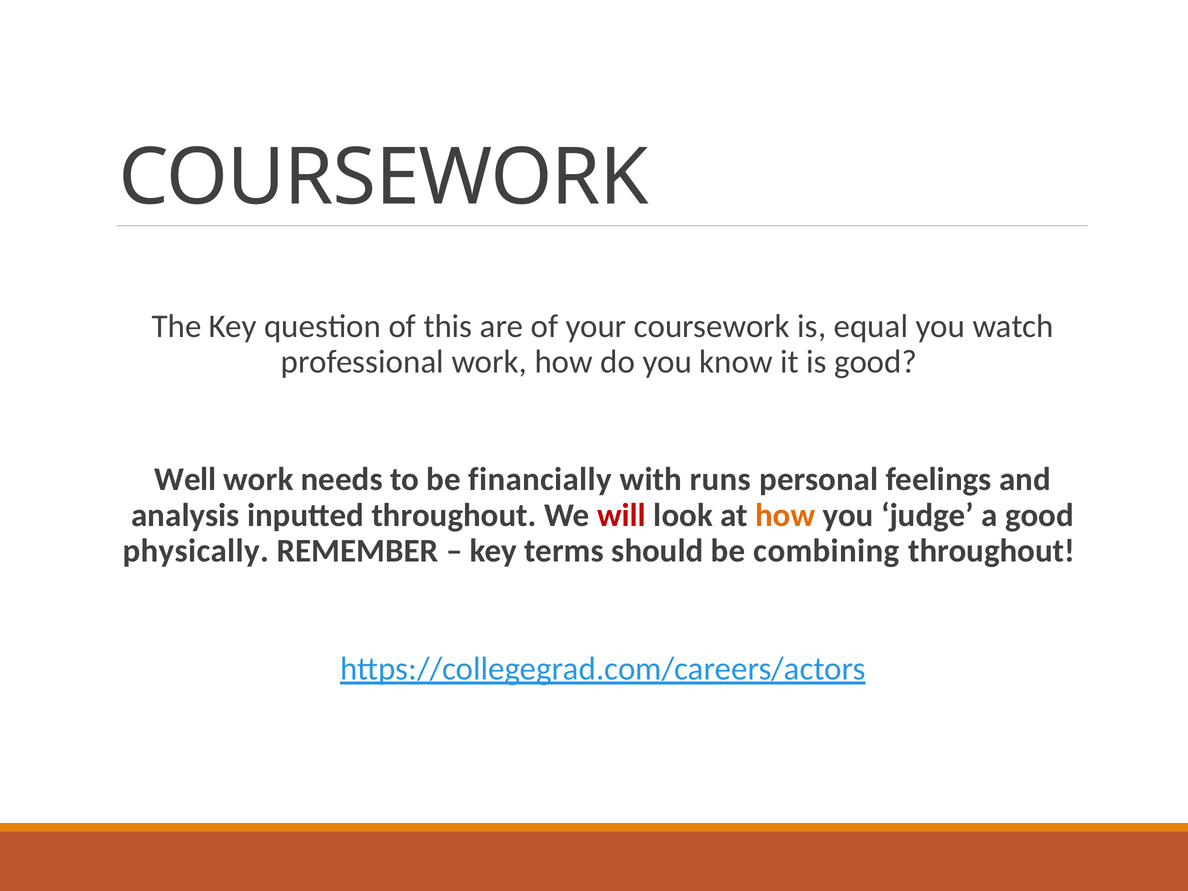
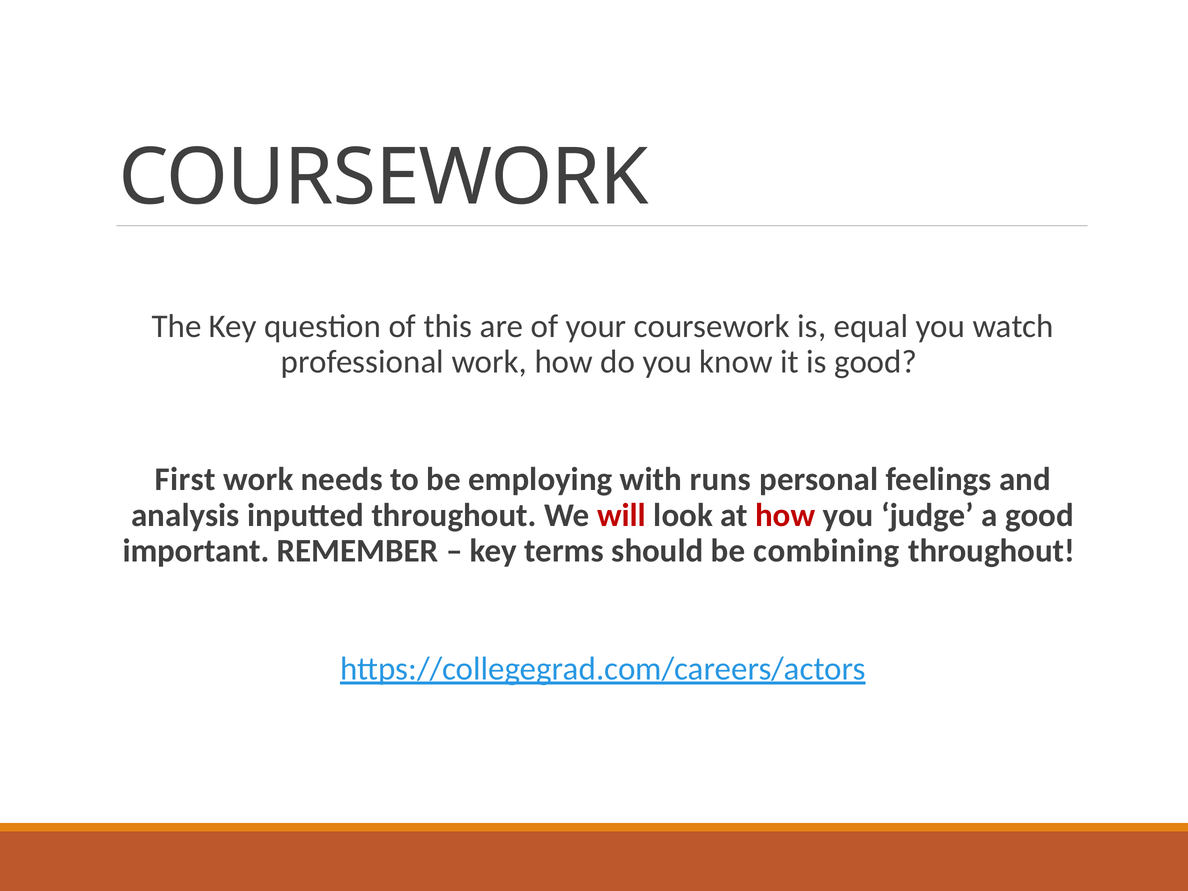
Well: Well -> First
financially: financially -> employing
how at (785, 515) colour: orange -> red
physically: physically -> important
